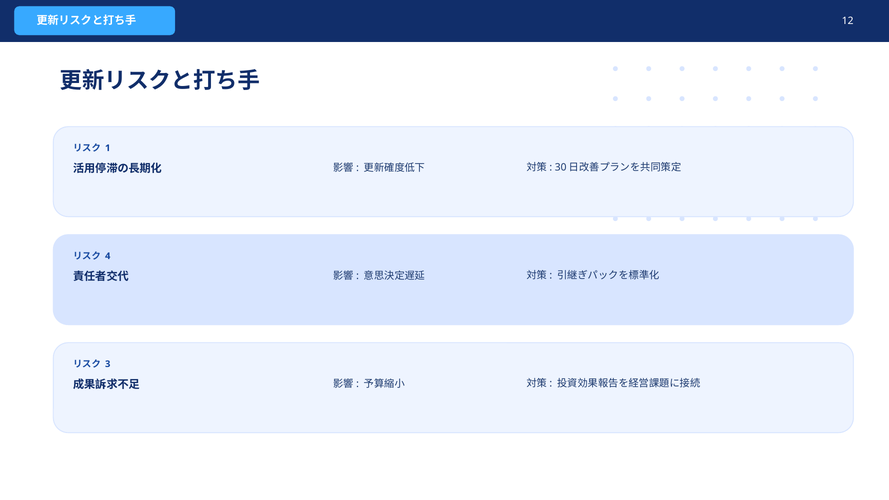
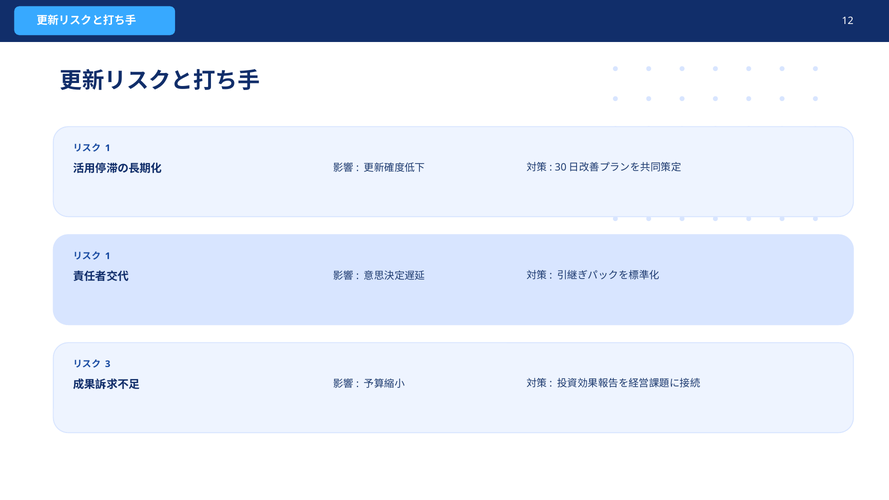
4 at (108, 256): 4 -> 1
